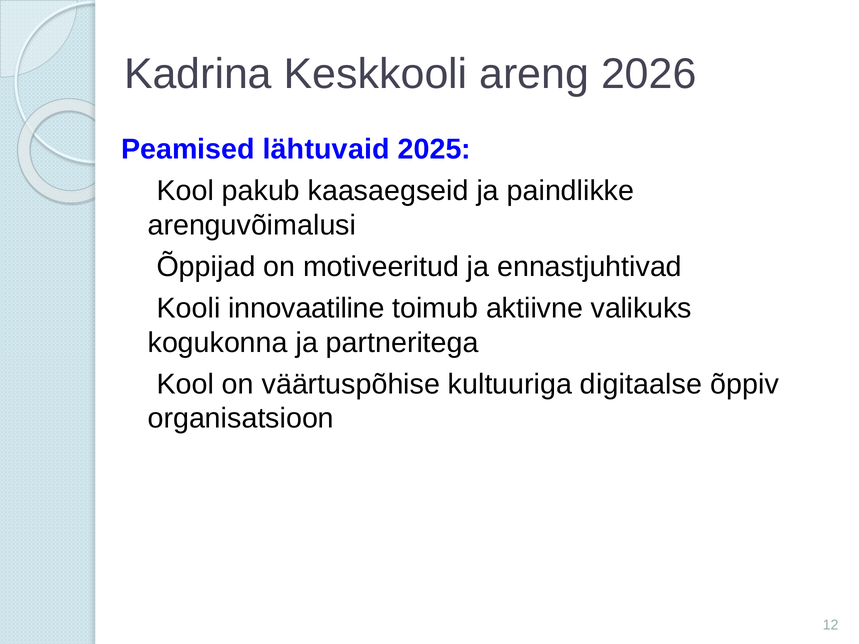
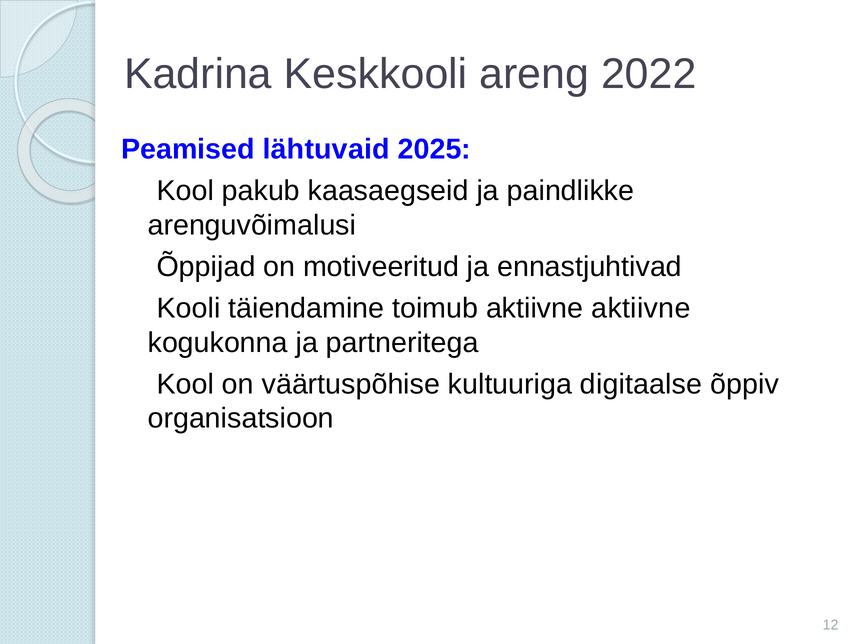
2026: 2026 -> 2022
innovaatiline: innovaatiline -> täiendamine
aktiivne valikuks: valikuks -> aktiivne
